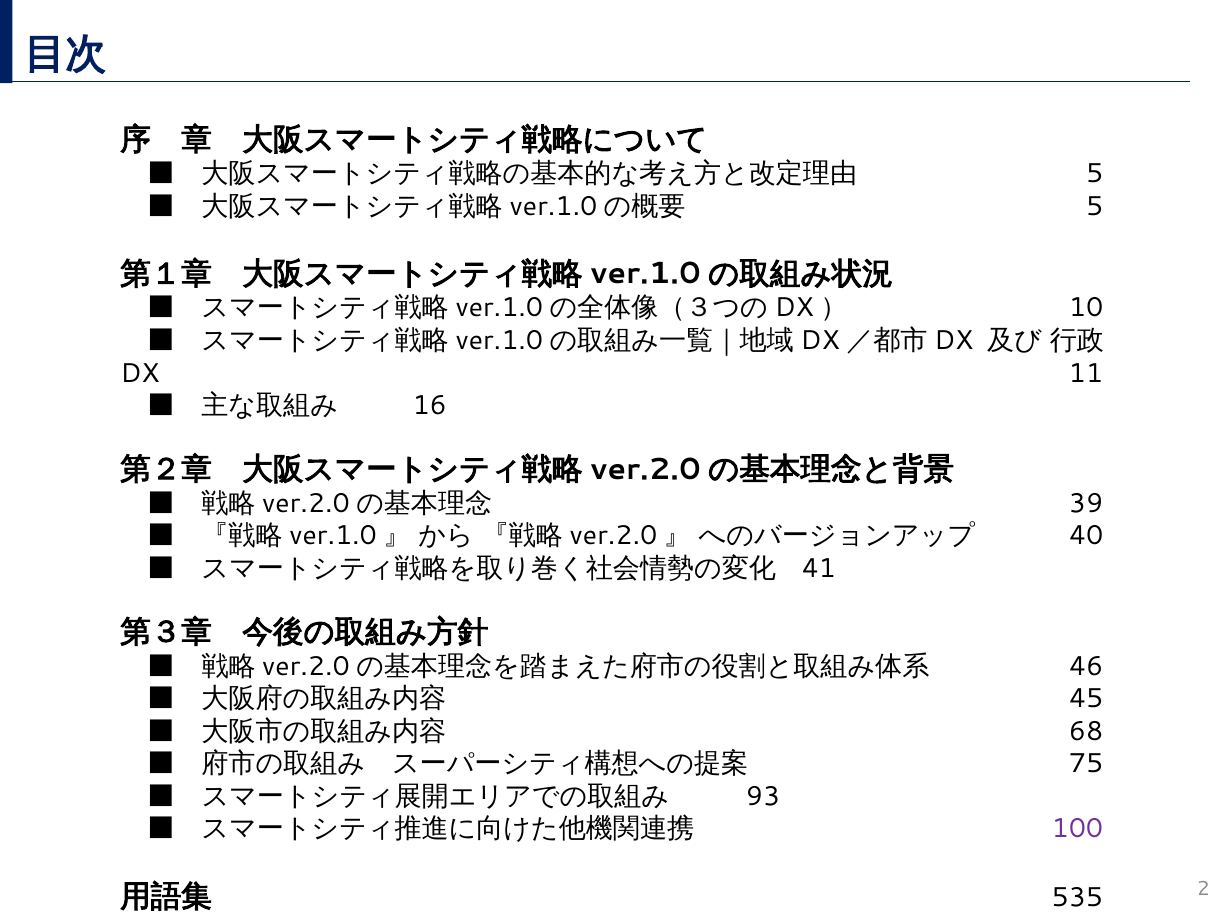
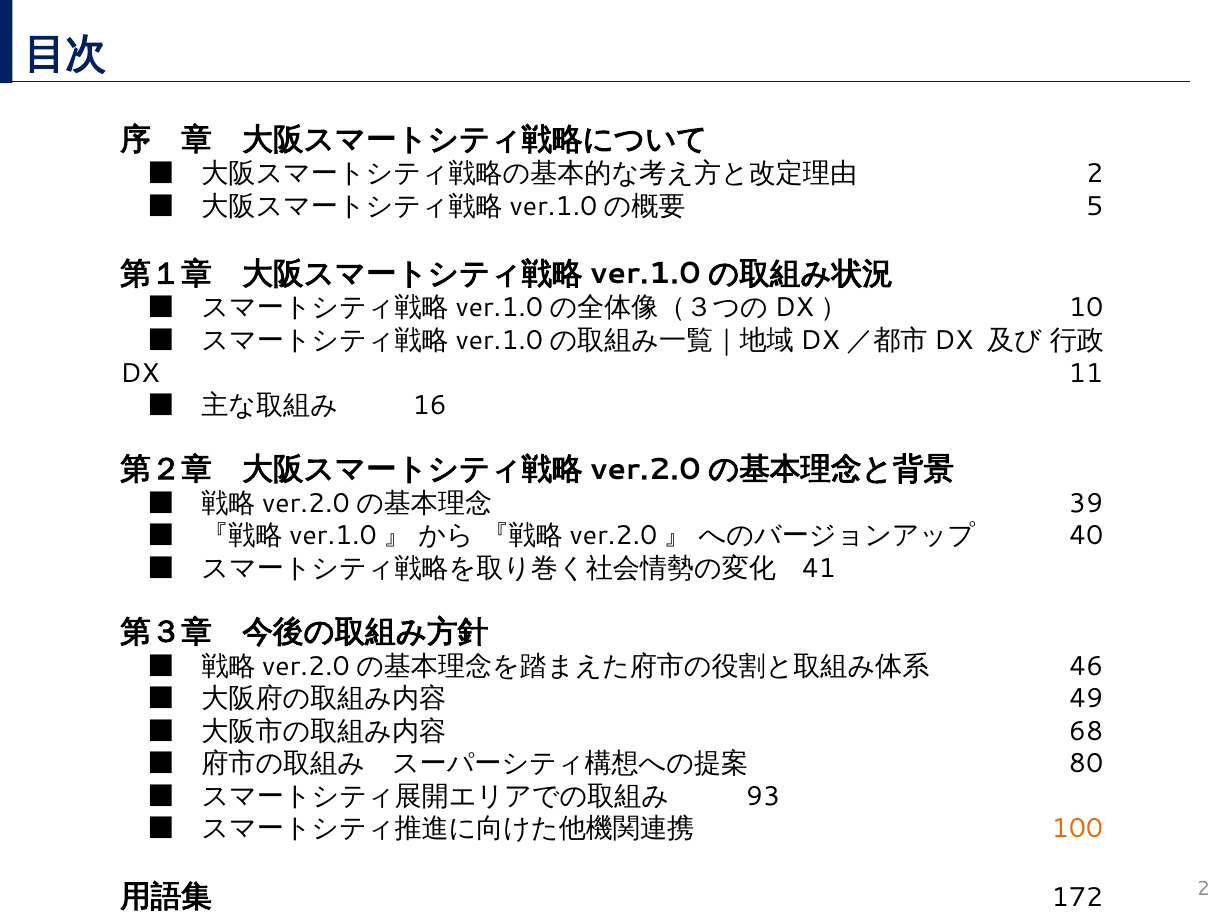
5 at (1095, 174): 5 -> 2
45: 45 -> 49
75: 75 -> 80
100 colour: purple -> orange
535: 535 -> 172
